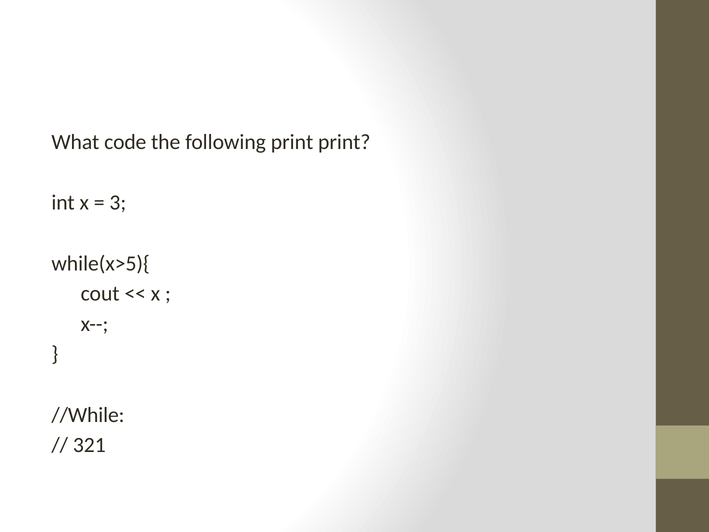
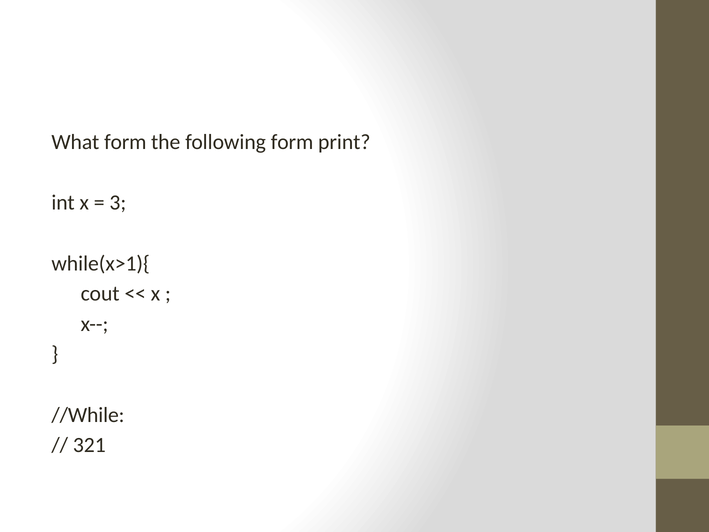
What code: code -> form
following print: print -> form
while(x>5){: while(x>5){ -> while(x>1){
